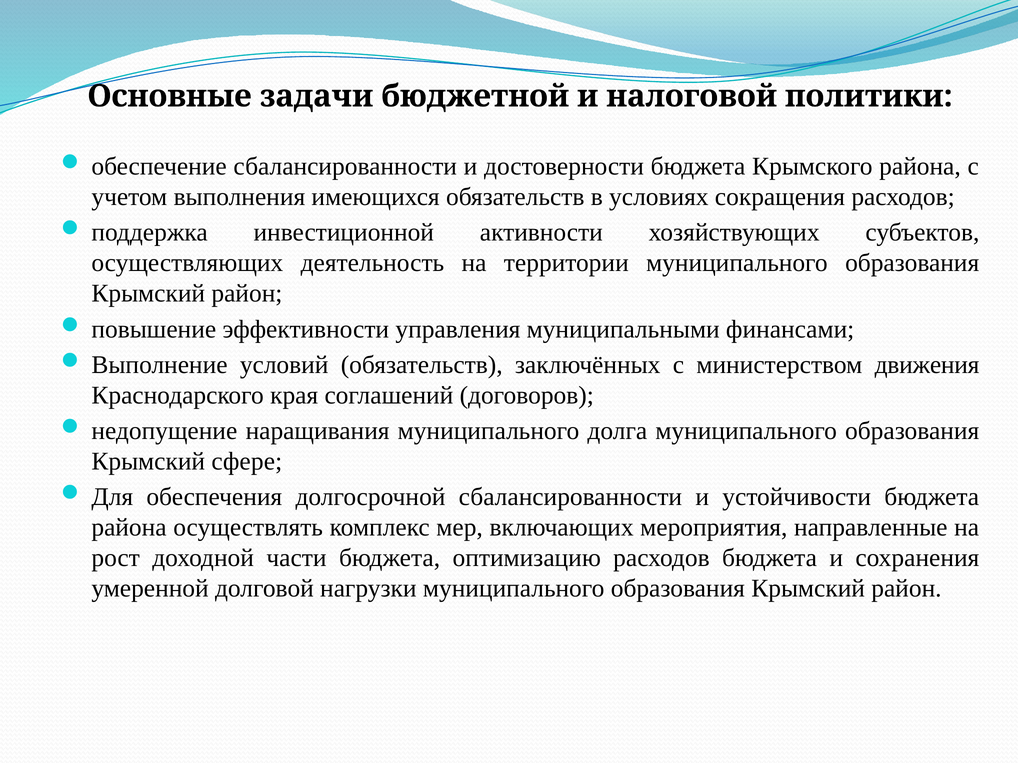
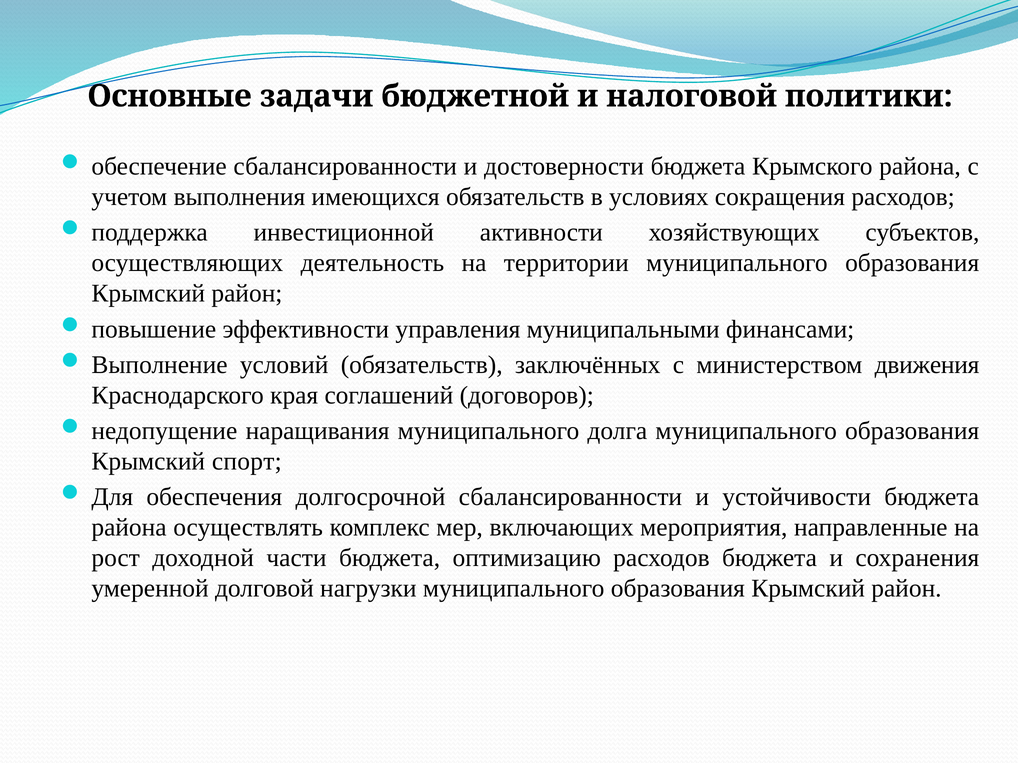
сфере: сфере -> спорт
